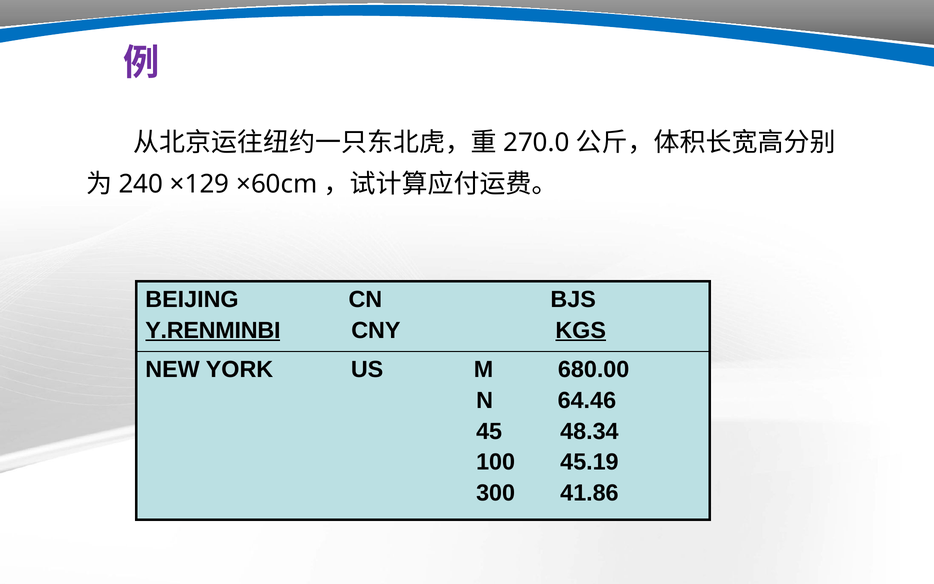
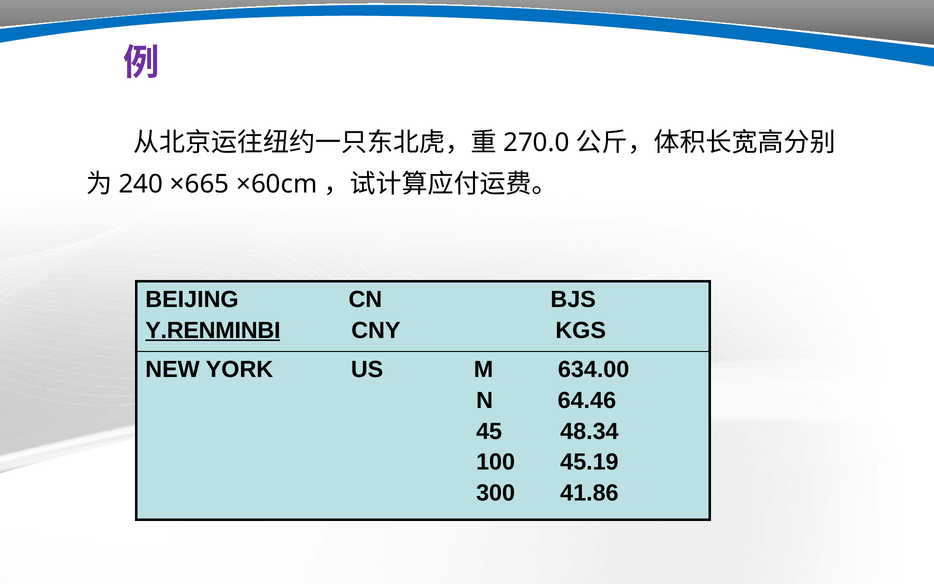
×129: ×129 -> ×665
KGS underline: present -> none
680.00: 680.00 -> 634.00
